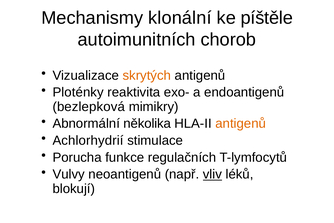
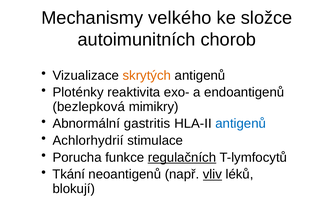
klonální: klonální -> velkého
píštěle: píštěle -> složce
několika: několika -> gastritis
antigenů at (241, 123) colour: orange -> blue
regulačních underline: none -> present
Vulvy: Vulvy -> Tkání
